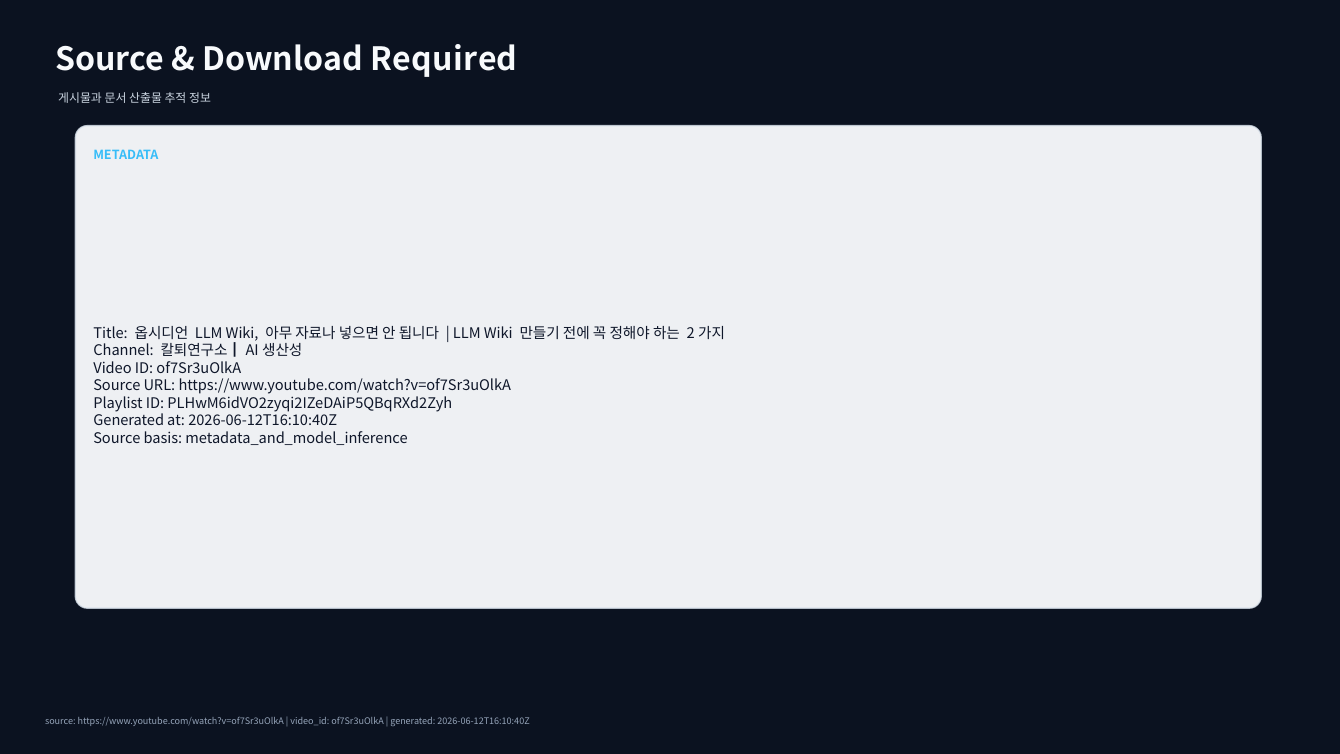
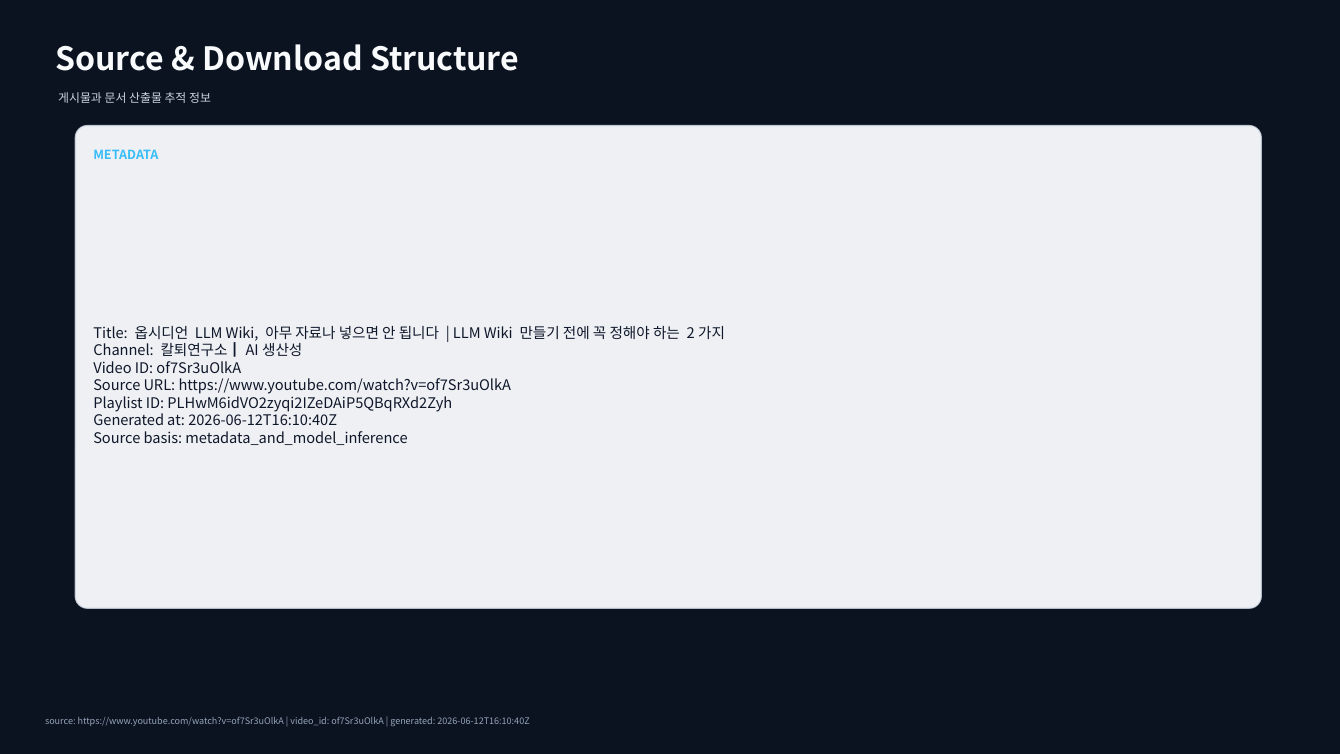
Required: Required -> Structure
